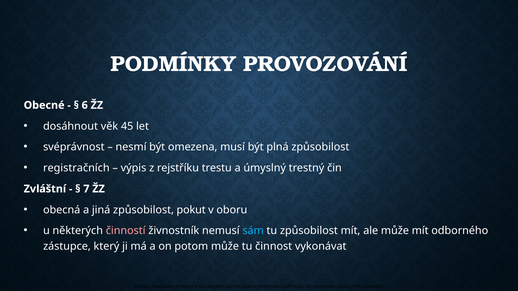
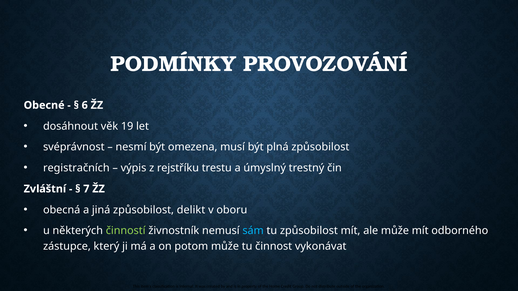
45: 45 -> 19
pokut: pokut -> delikt
činností colour: pink -> light green
